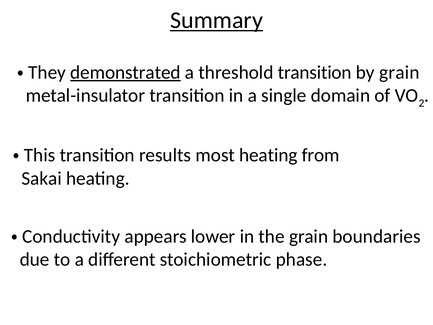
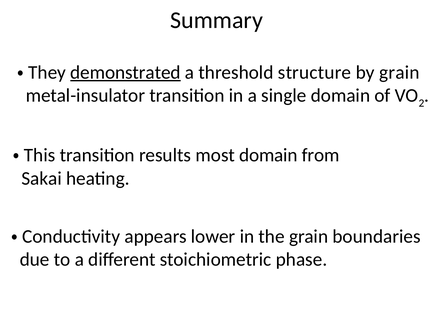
Summary underline: present -> none
threshold transition: transition -> structure
most heating: heating -> domain
